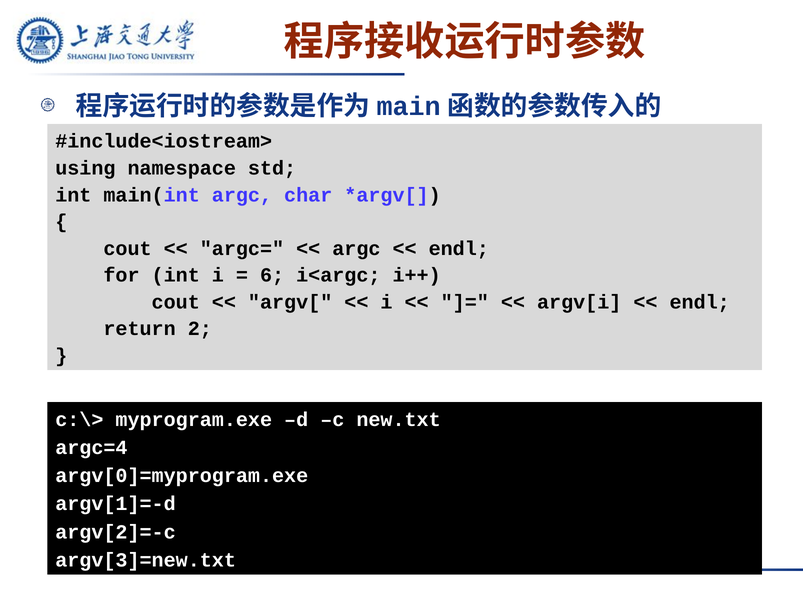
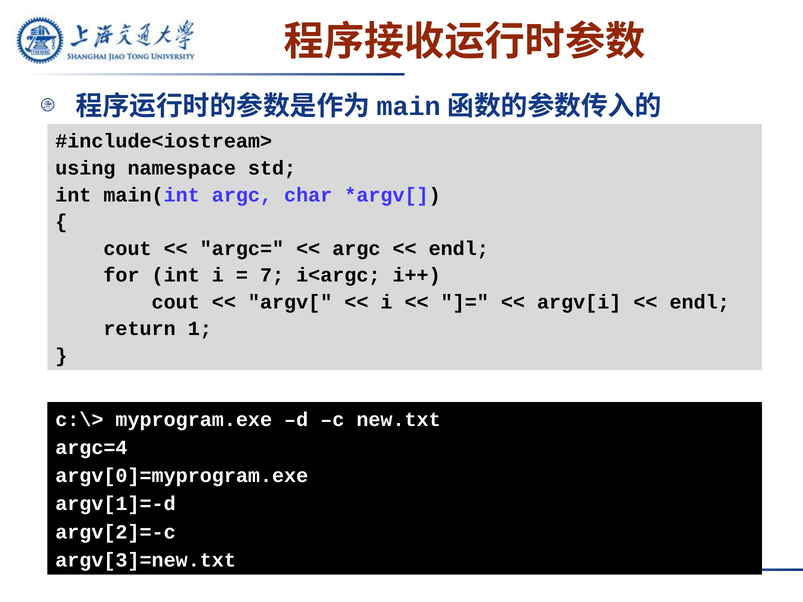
6: 6 -> 7
2: 2 -> 1
